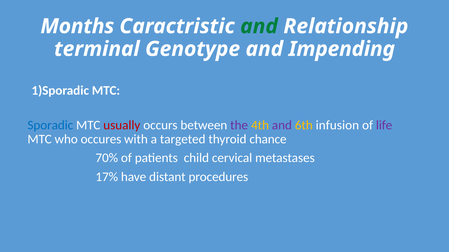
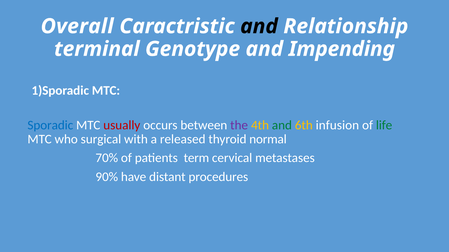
Months: Months -> Overall
and at (259, 26) colour: green -> black
and at (282, 125) colour: purple -> green
life colour: purple -> green
occures: occures -> surgical
targeted: targeted -> released
chance: chance -> normal
child: child -> term
17%: 17% -> 90%
